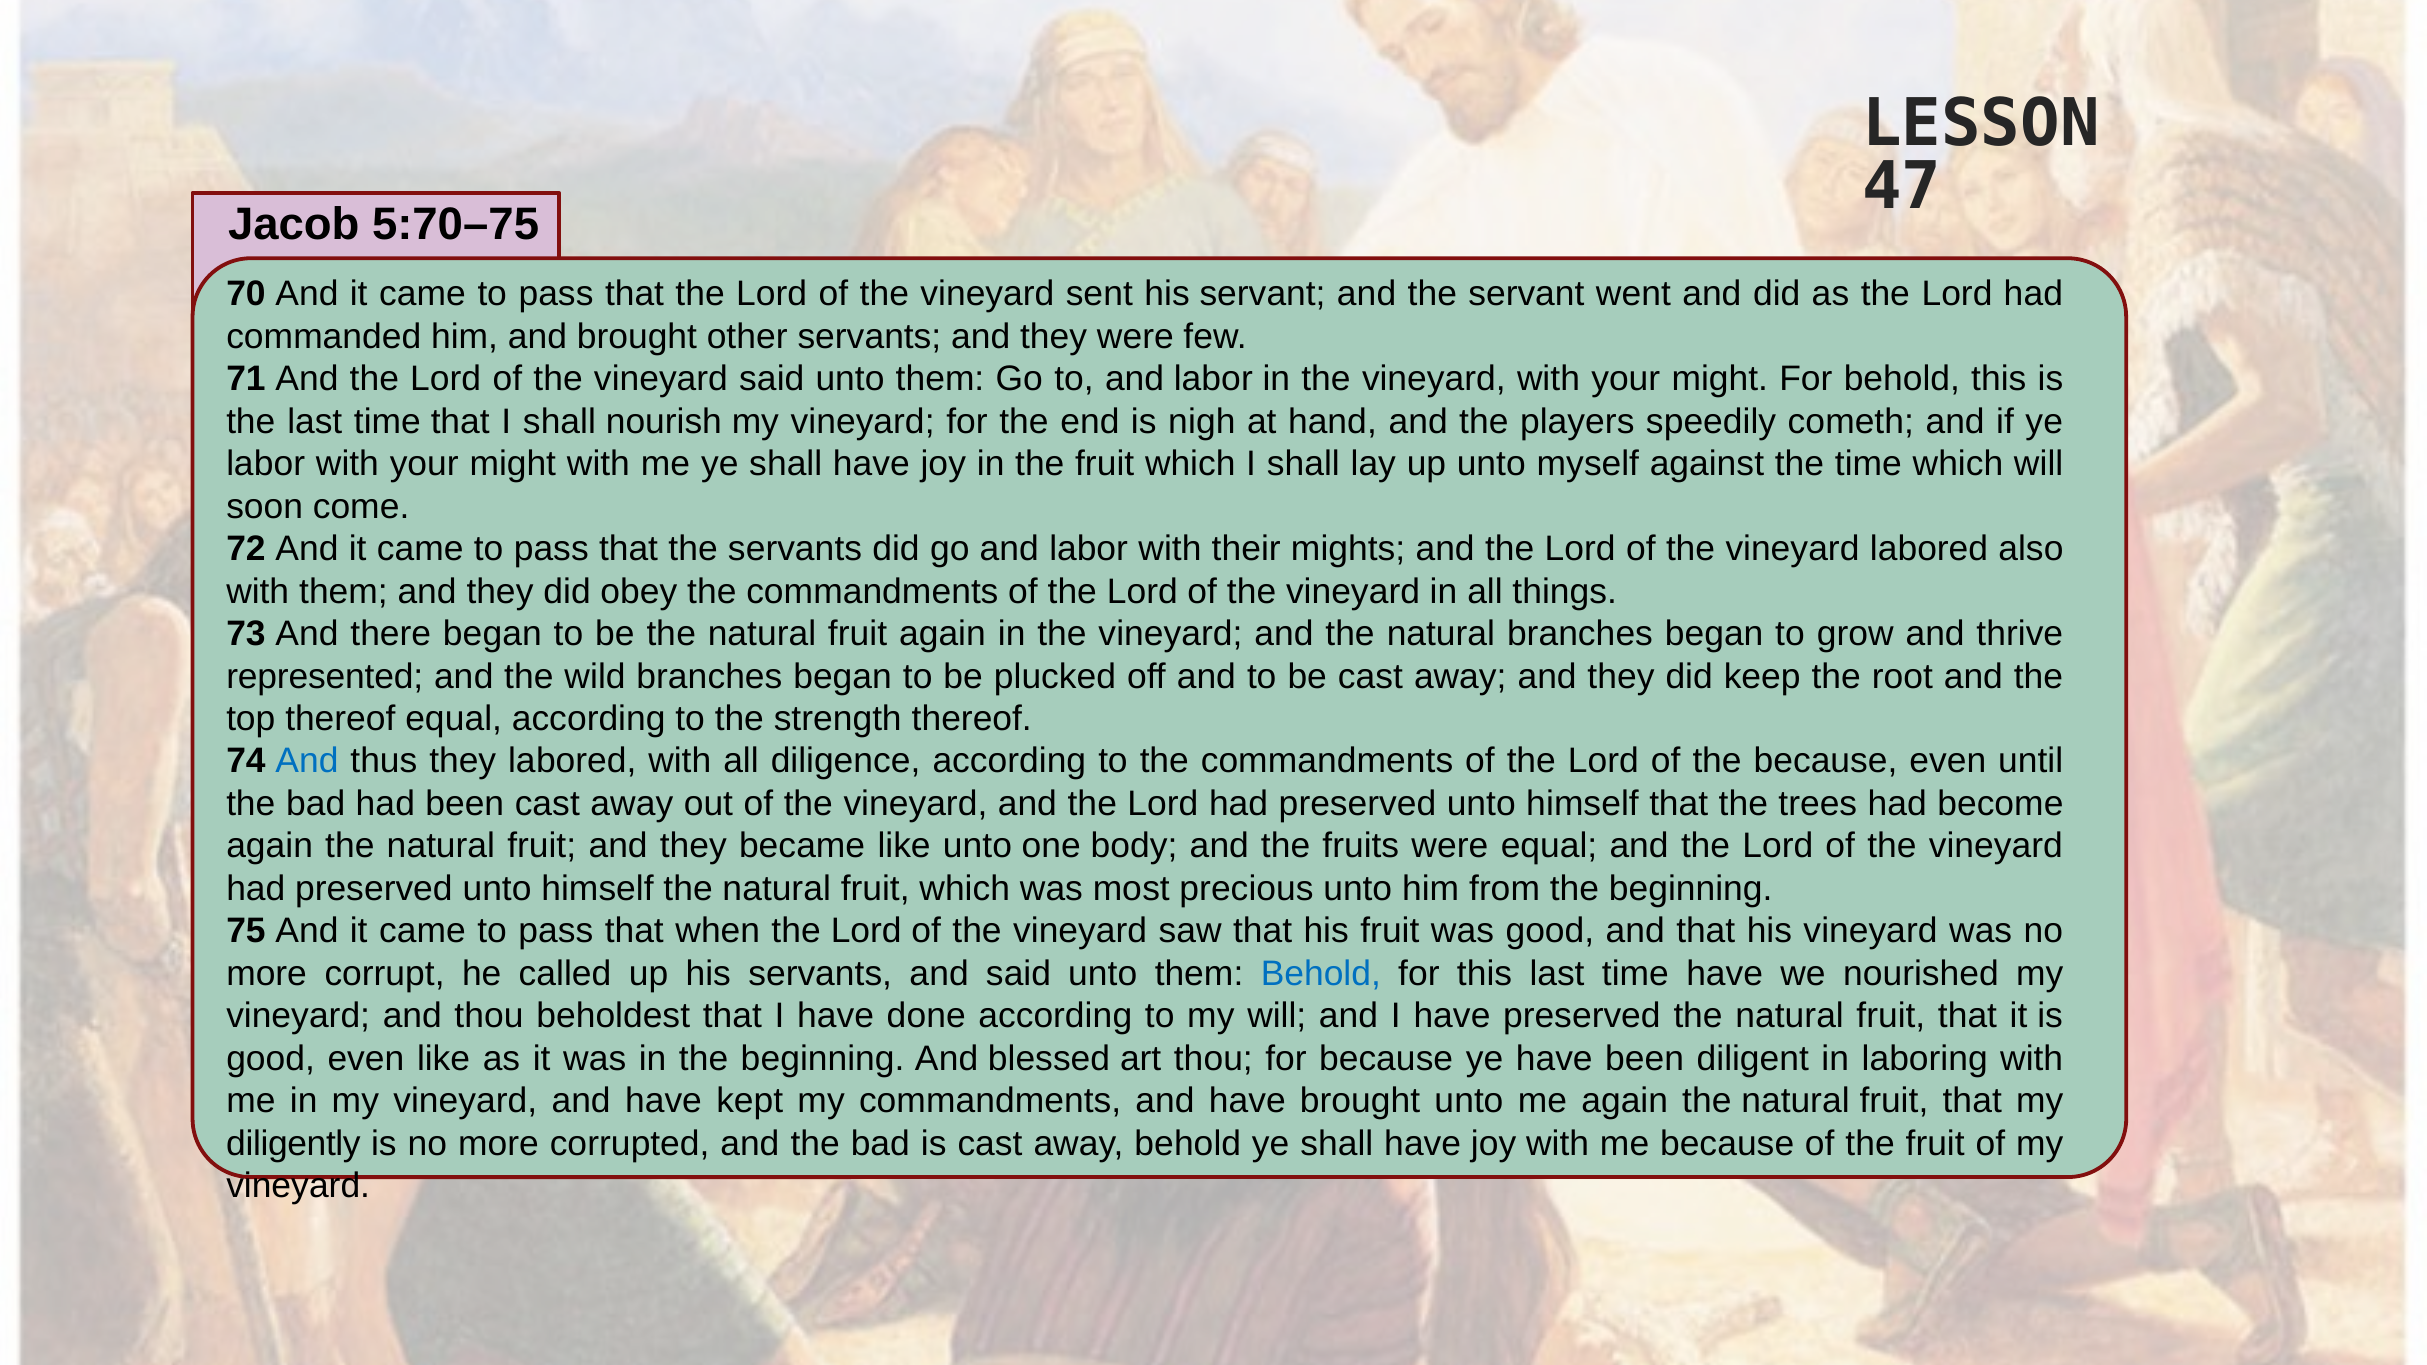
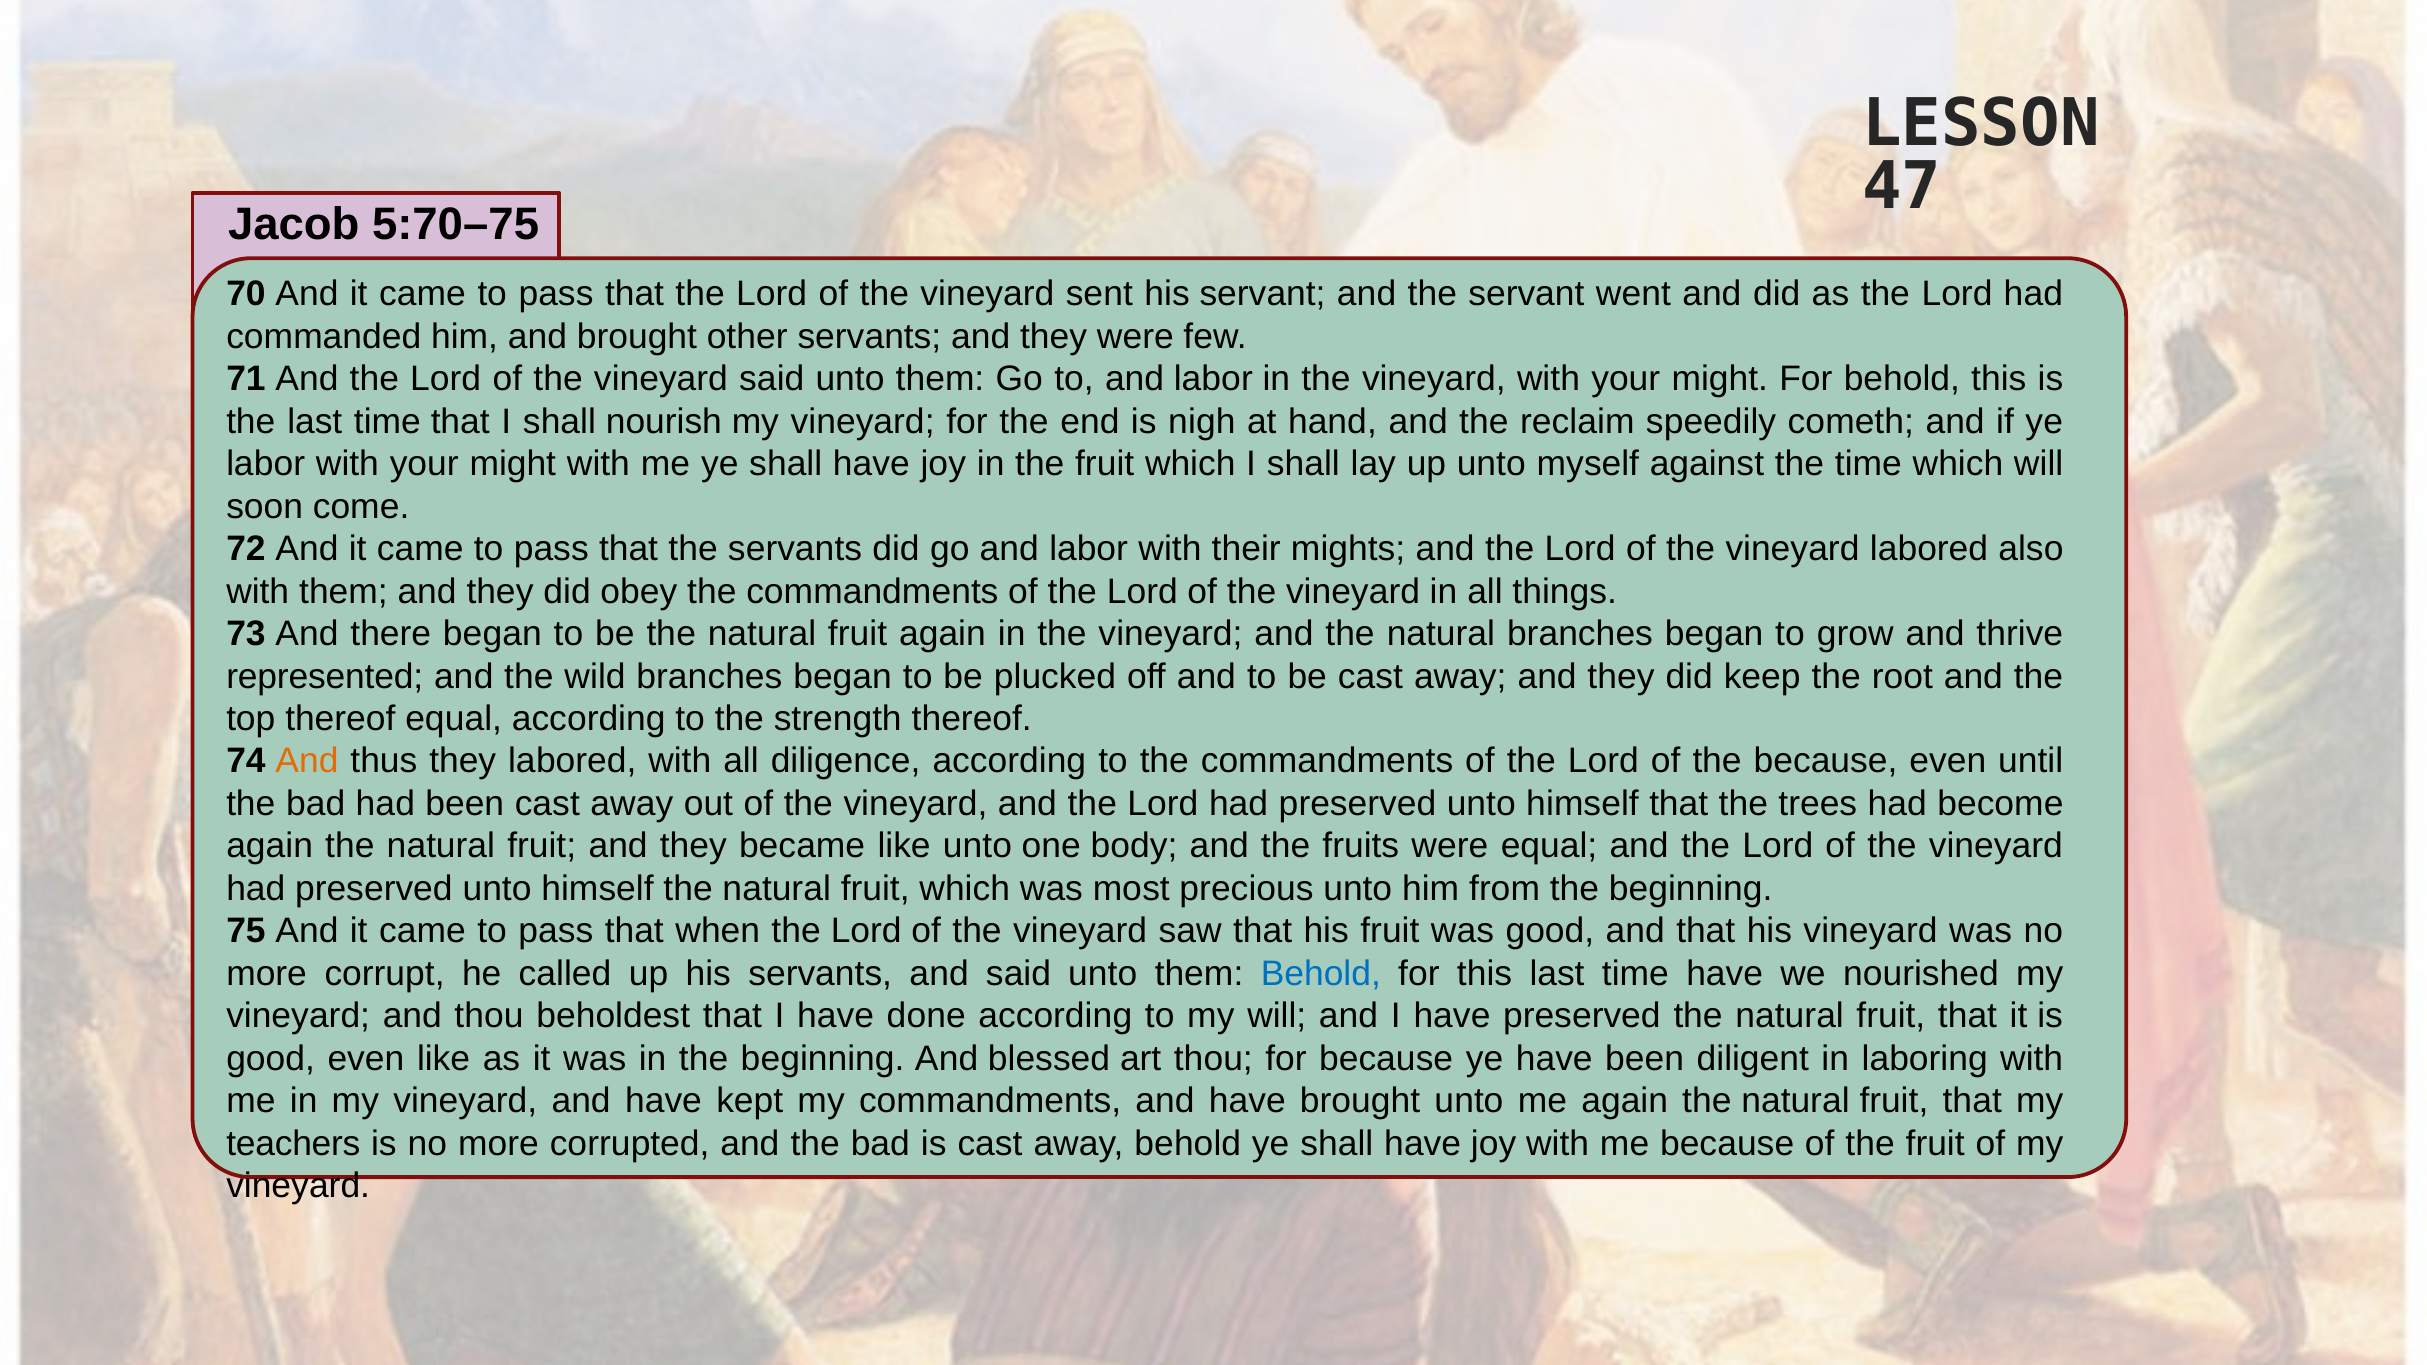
players: players -> reclaim
And at (307, 761) colour: blue -> orange
diligently: diligently -> teachers
